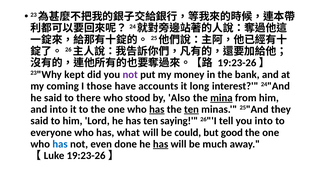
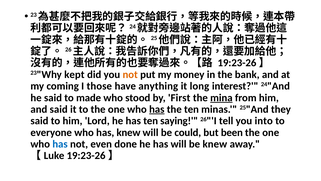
not at (130, 74) colour: purple -> orange
accounts: accounts -> anything
there: there -> made
Also: Also -> First
and into: into -> said
ten at (191, 109) underline: present -> none
has what: what -> knew
good: good -> been
has at (161, 144) underline: present -> none
be much: much -> knew
